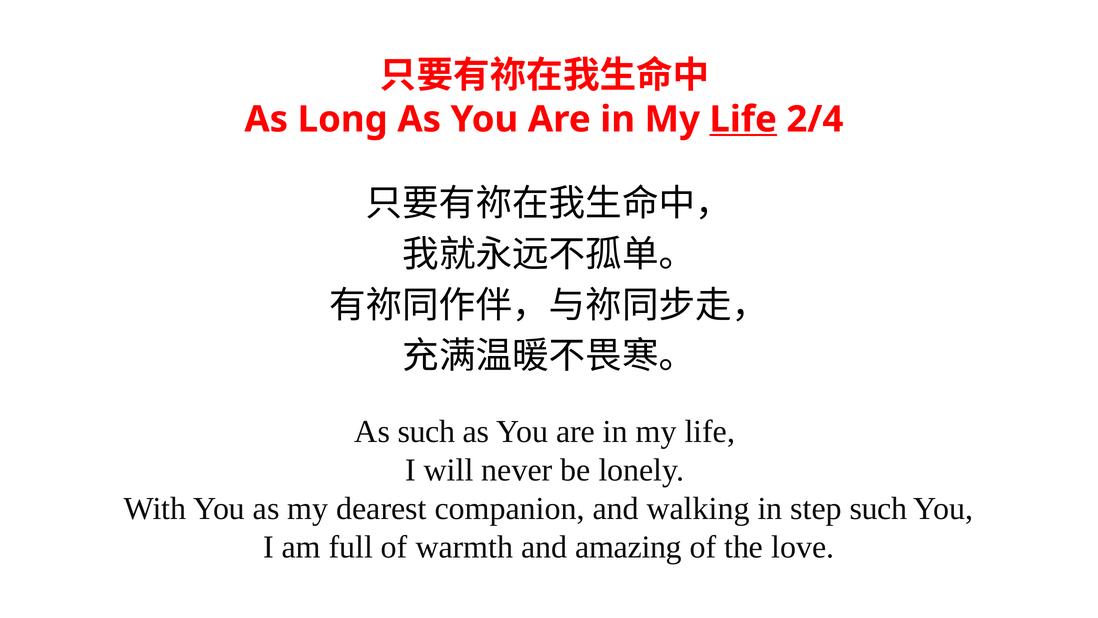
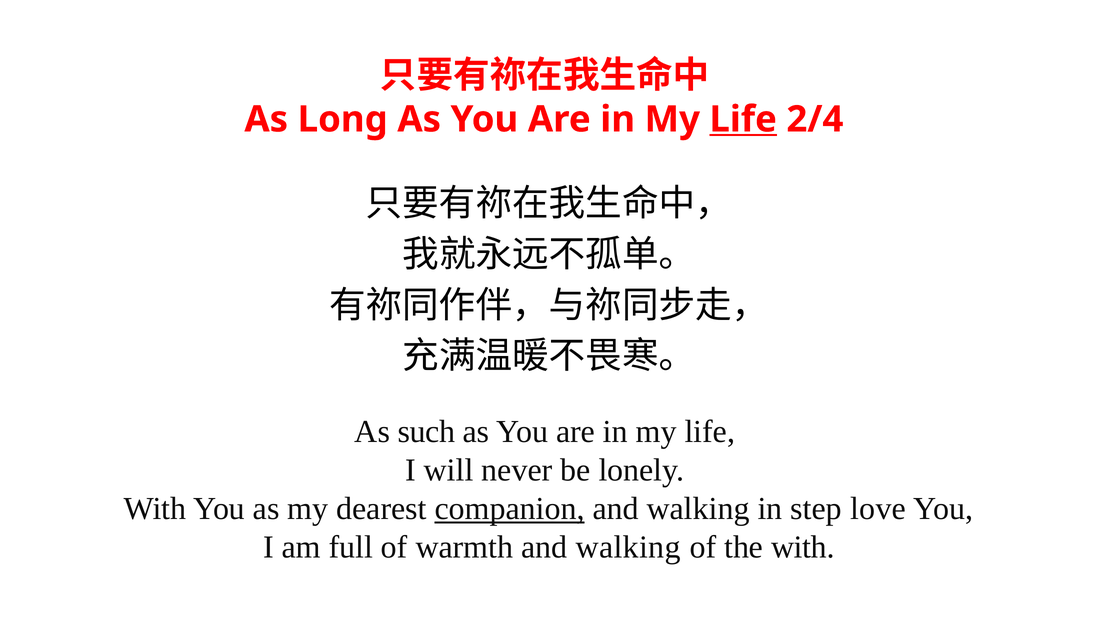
companion underline: none -> present
step such: such -> love
warmth and amazing: amazing -> walking
the love: love -> with
